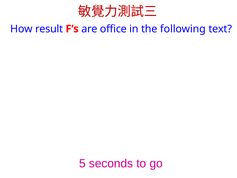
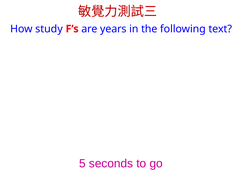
How result: result -> study
office: office -> years
